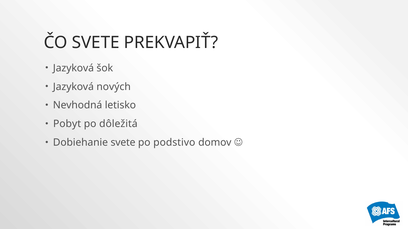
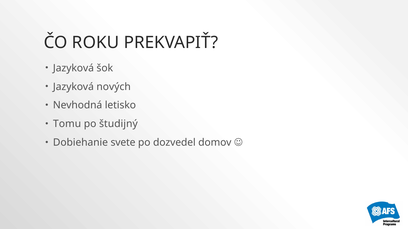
ČO SVETE: SVETE -> ROKU
Pobyt: Pobyt -> Tomu
dôležitá: dôležitá -> študijný
podstivo: podstivo -> dozvedel
